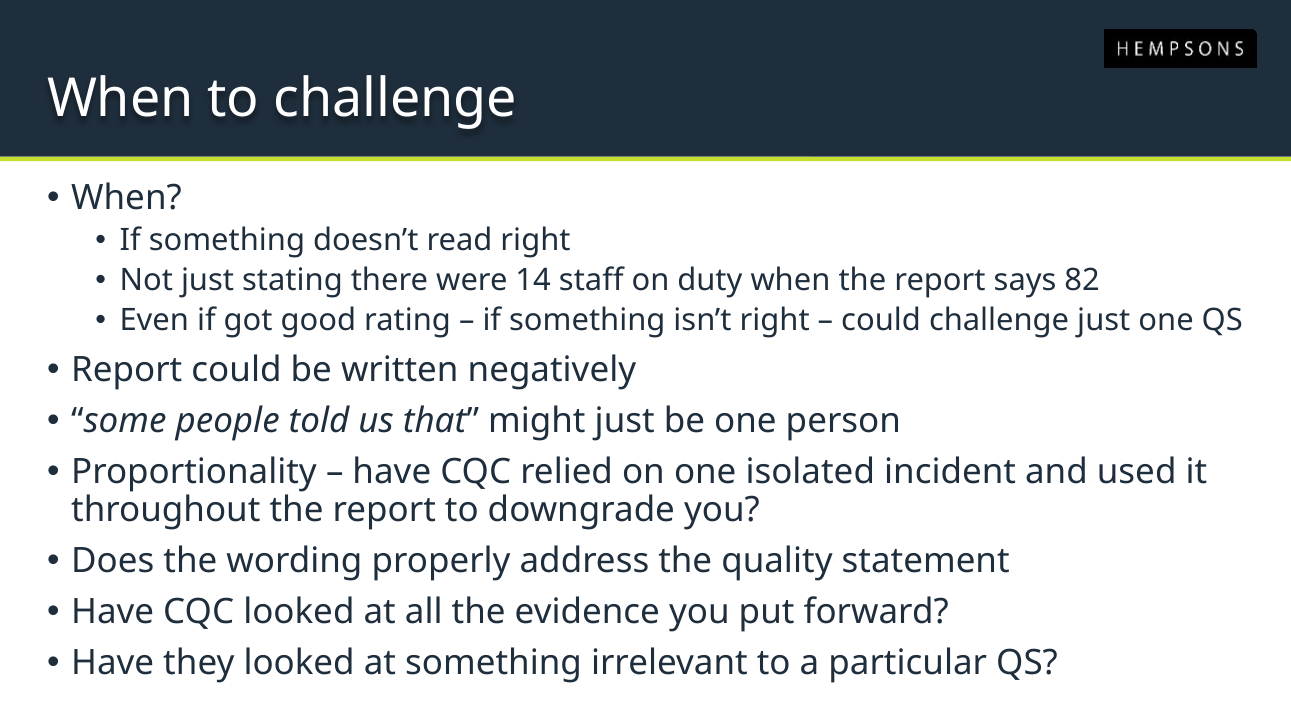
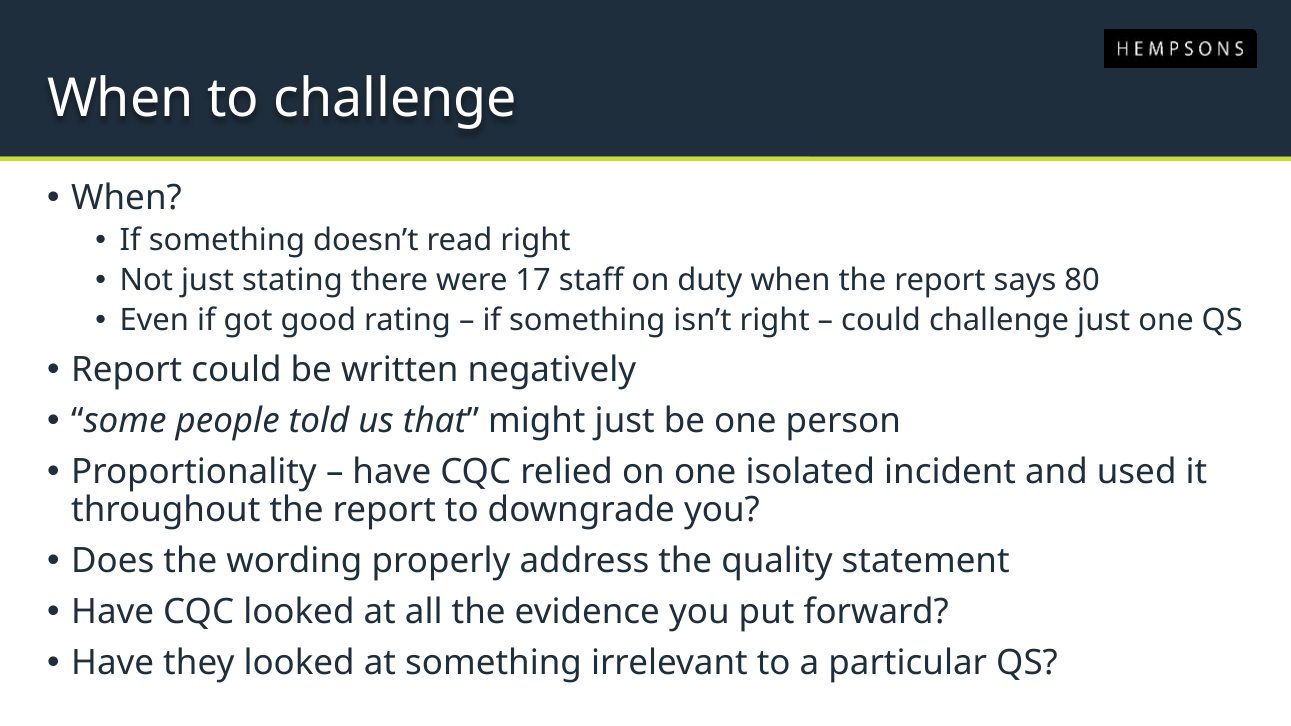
14: 14 -> 17
82: 82 -> 80
